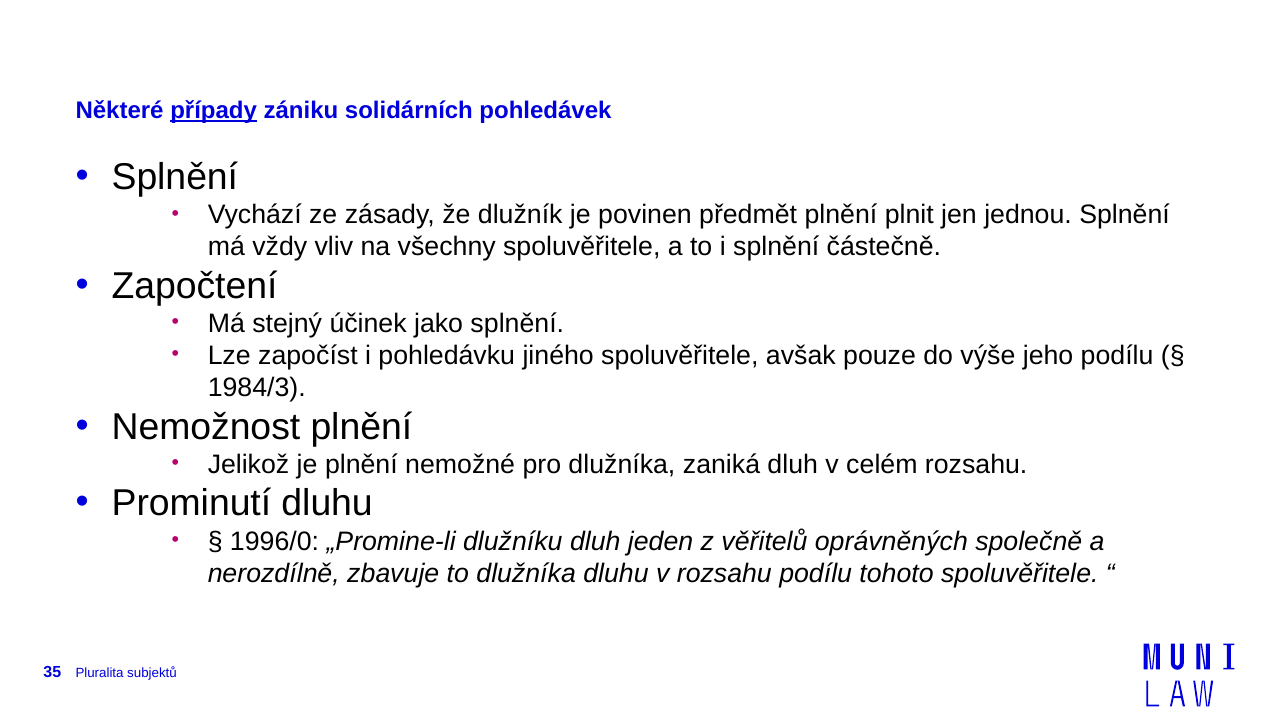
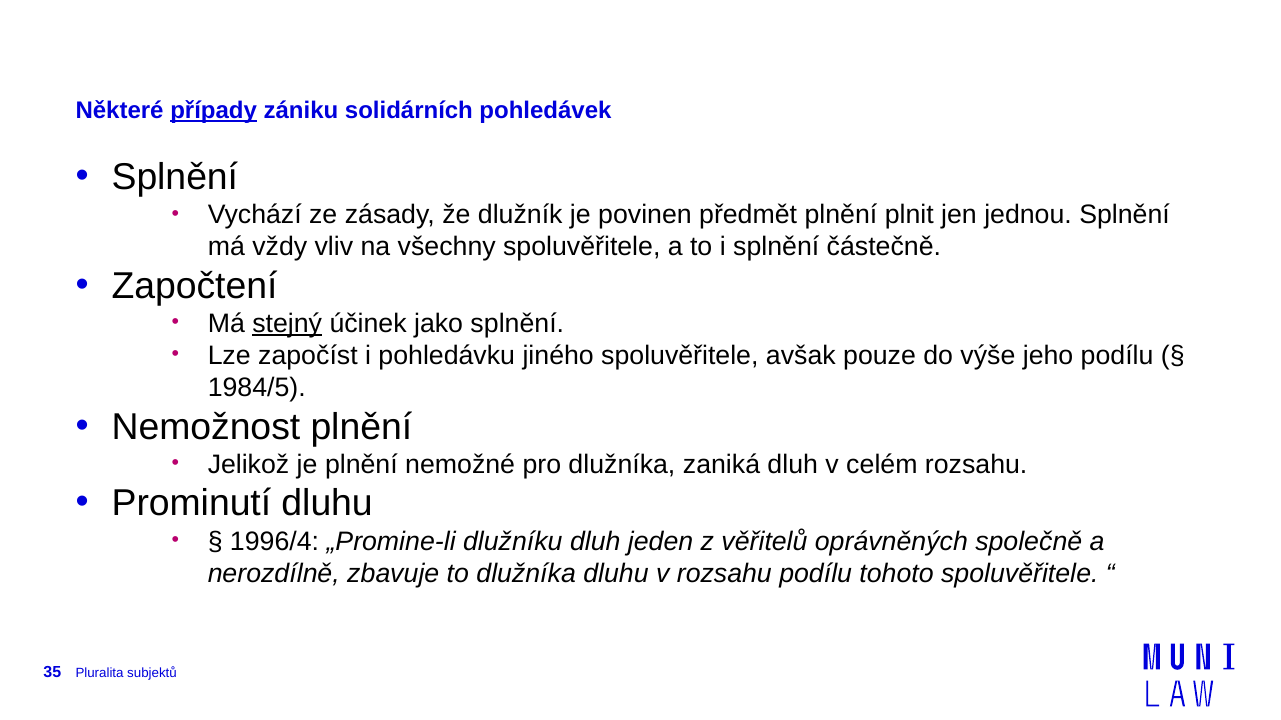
stejný underline: none -> present
1984/3: 1984/3 -> 1984/5
1996/0: 1996/0 -> 1996/4
